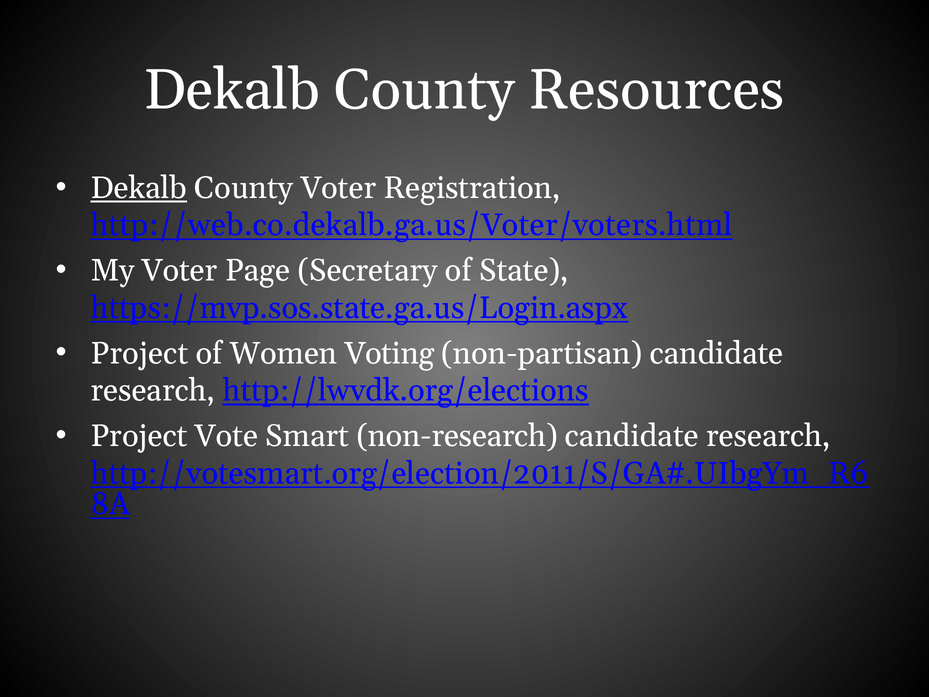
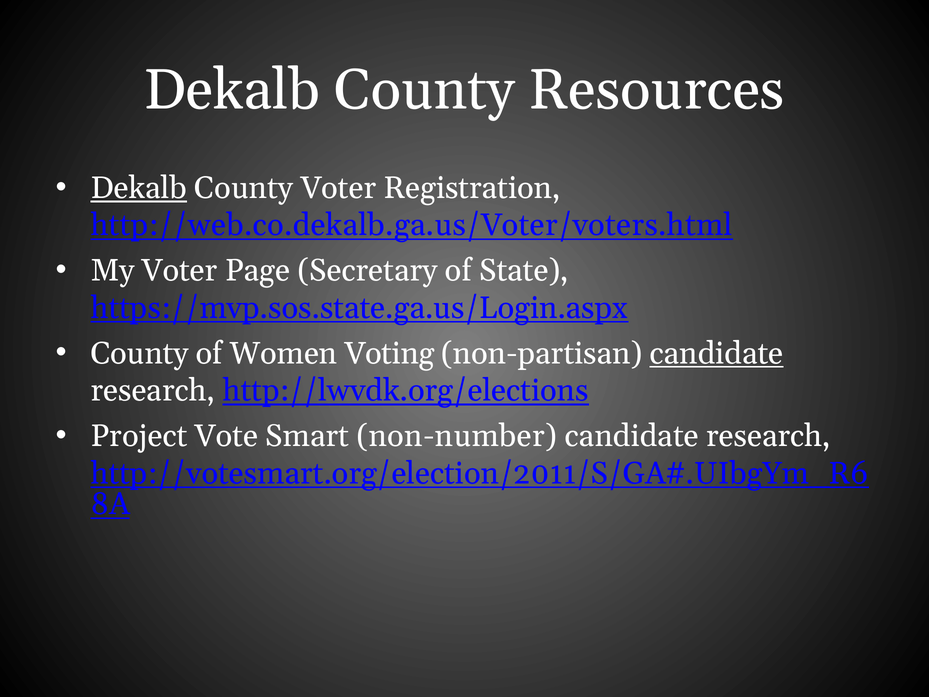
Project at (139, 353): Project -> County
candidate at (717, 353) underline: none -> present
non-research: non-research -> non-number
